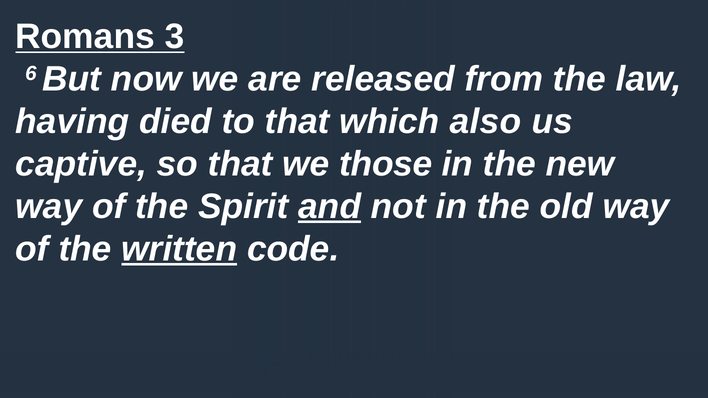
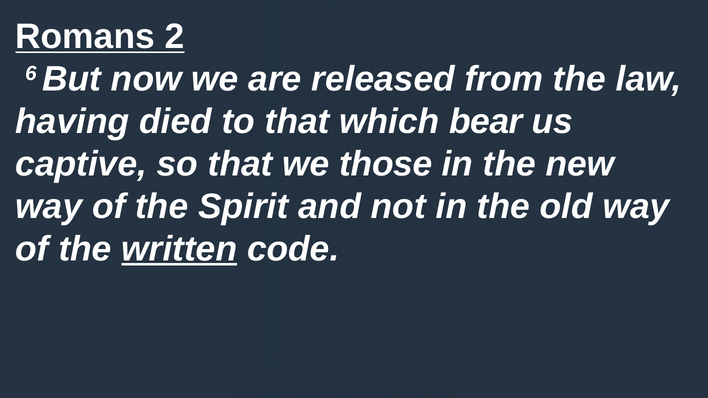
3: 3 -> 2
also: also -> bear
and underline: present -> none
